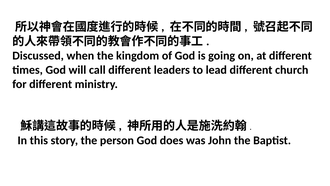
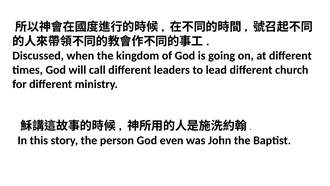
does: does -> even
